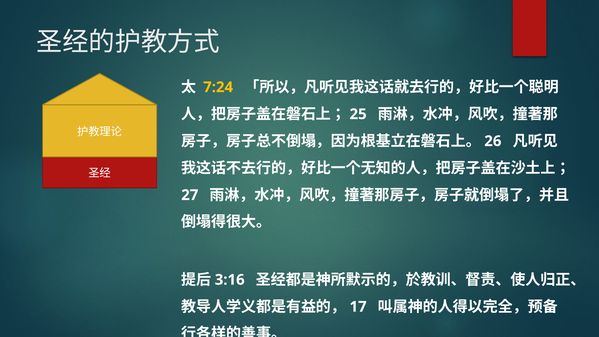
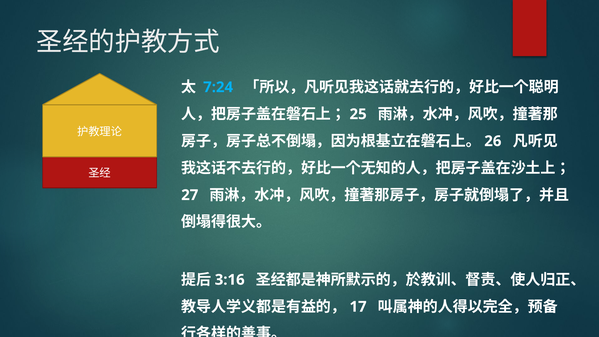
7:24 colour: yellow -> light blue
